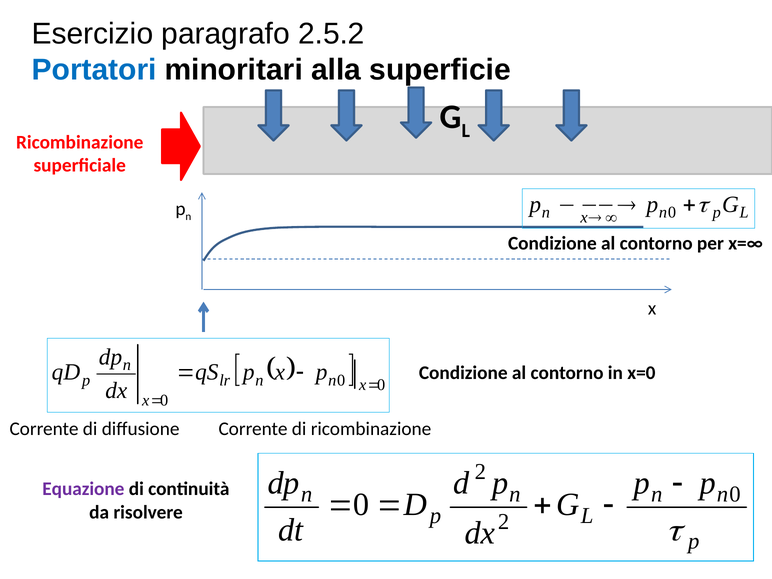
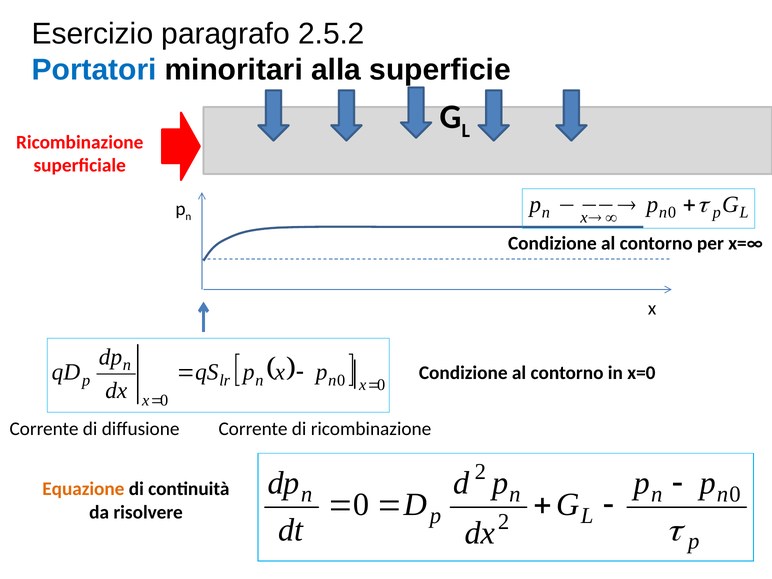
Equazione colour: purple -> orange
